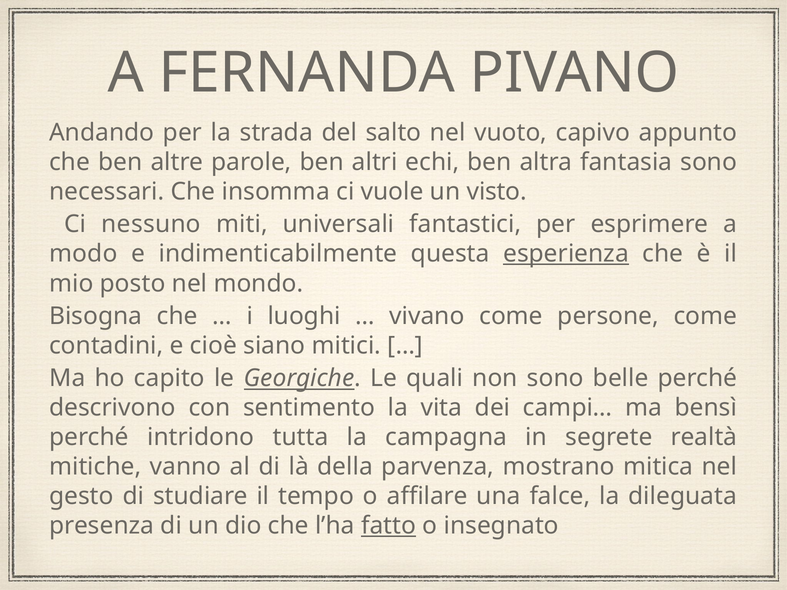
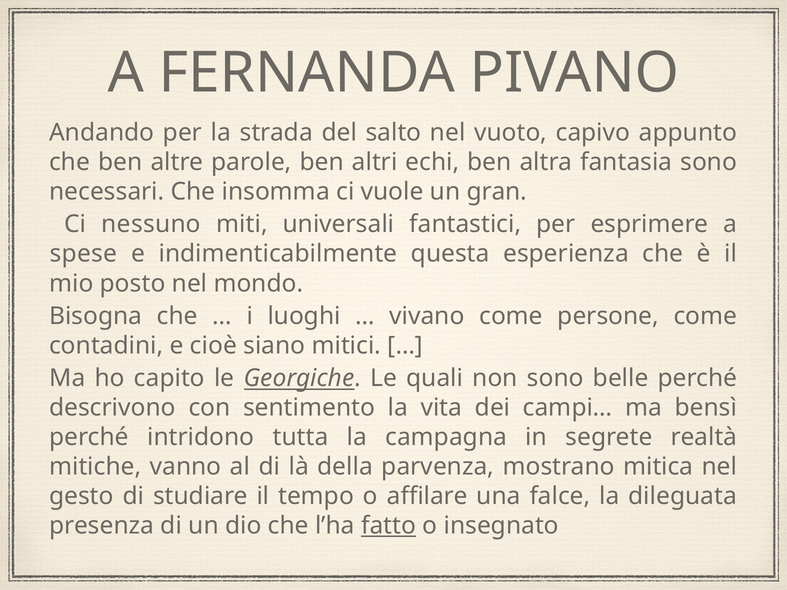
visto: visto -> gran
modo: modo -> spese
esperienza underline: present -> none
